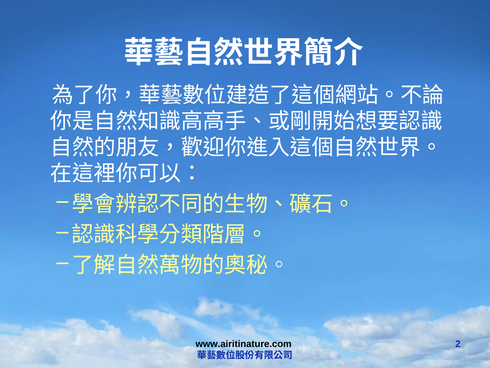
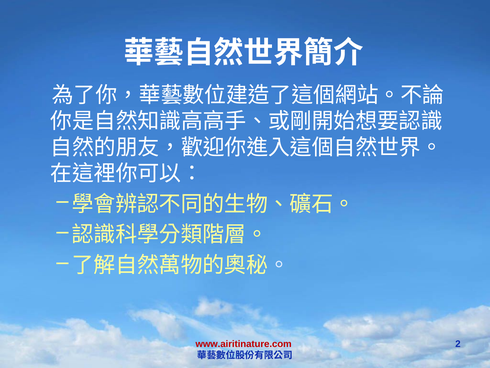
www.airitinature.com colour: black -> red
